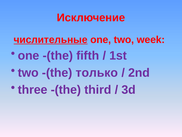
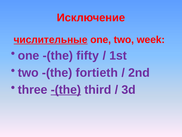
fifth: fifth -> fifty
только: только -> fortieth
-(the at (66, 89) underline: none -> present
